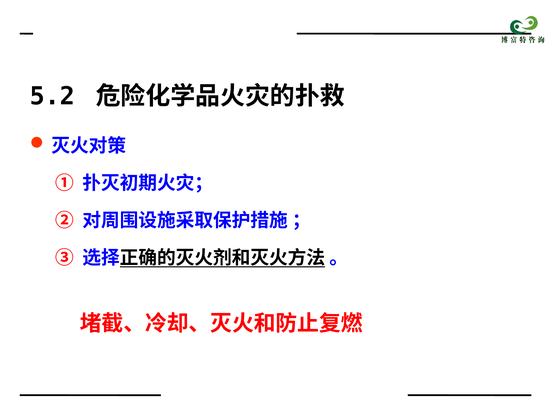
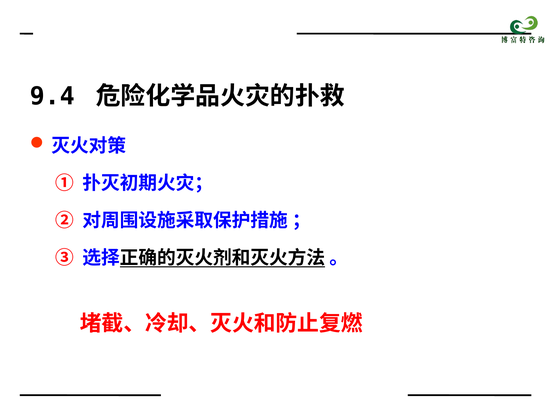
5.2: 5.2 -> 9.4
